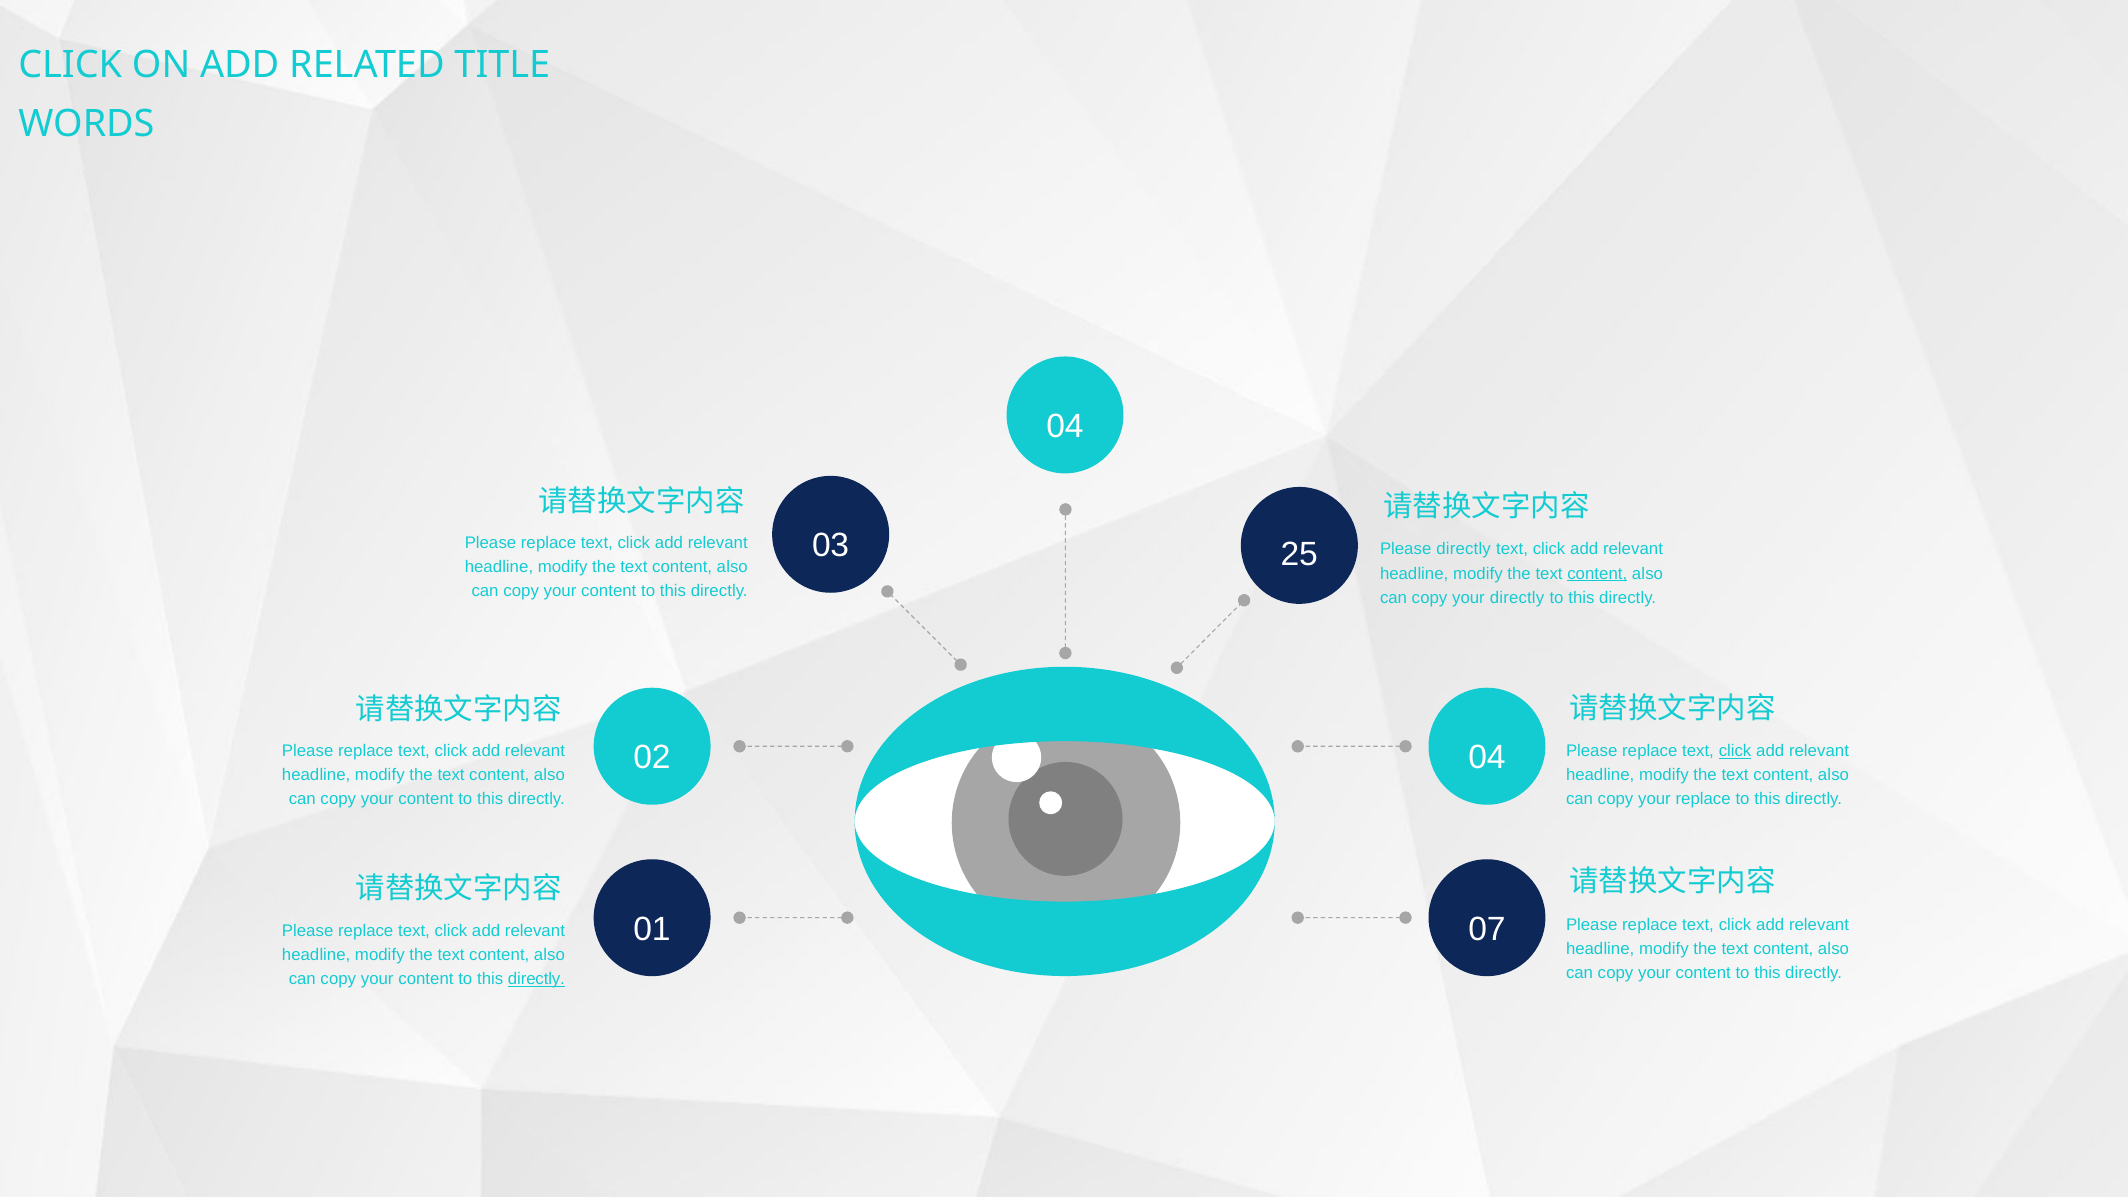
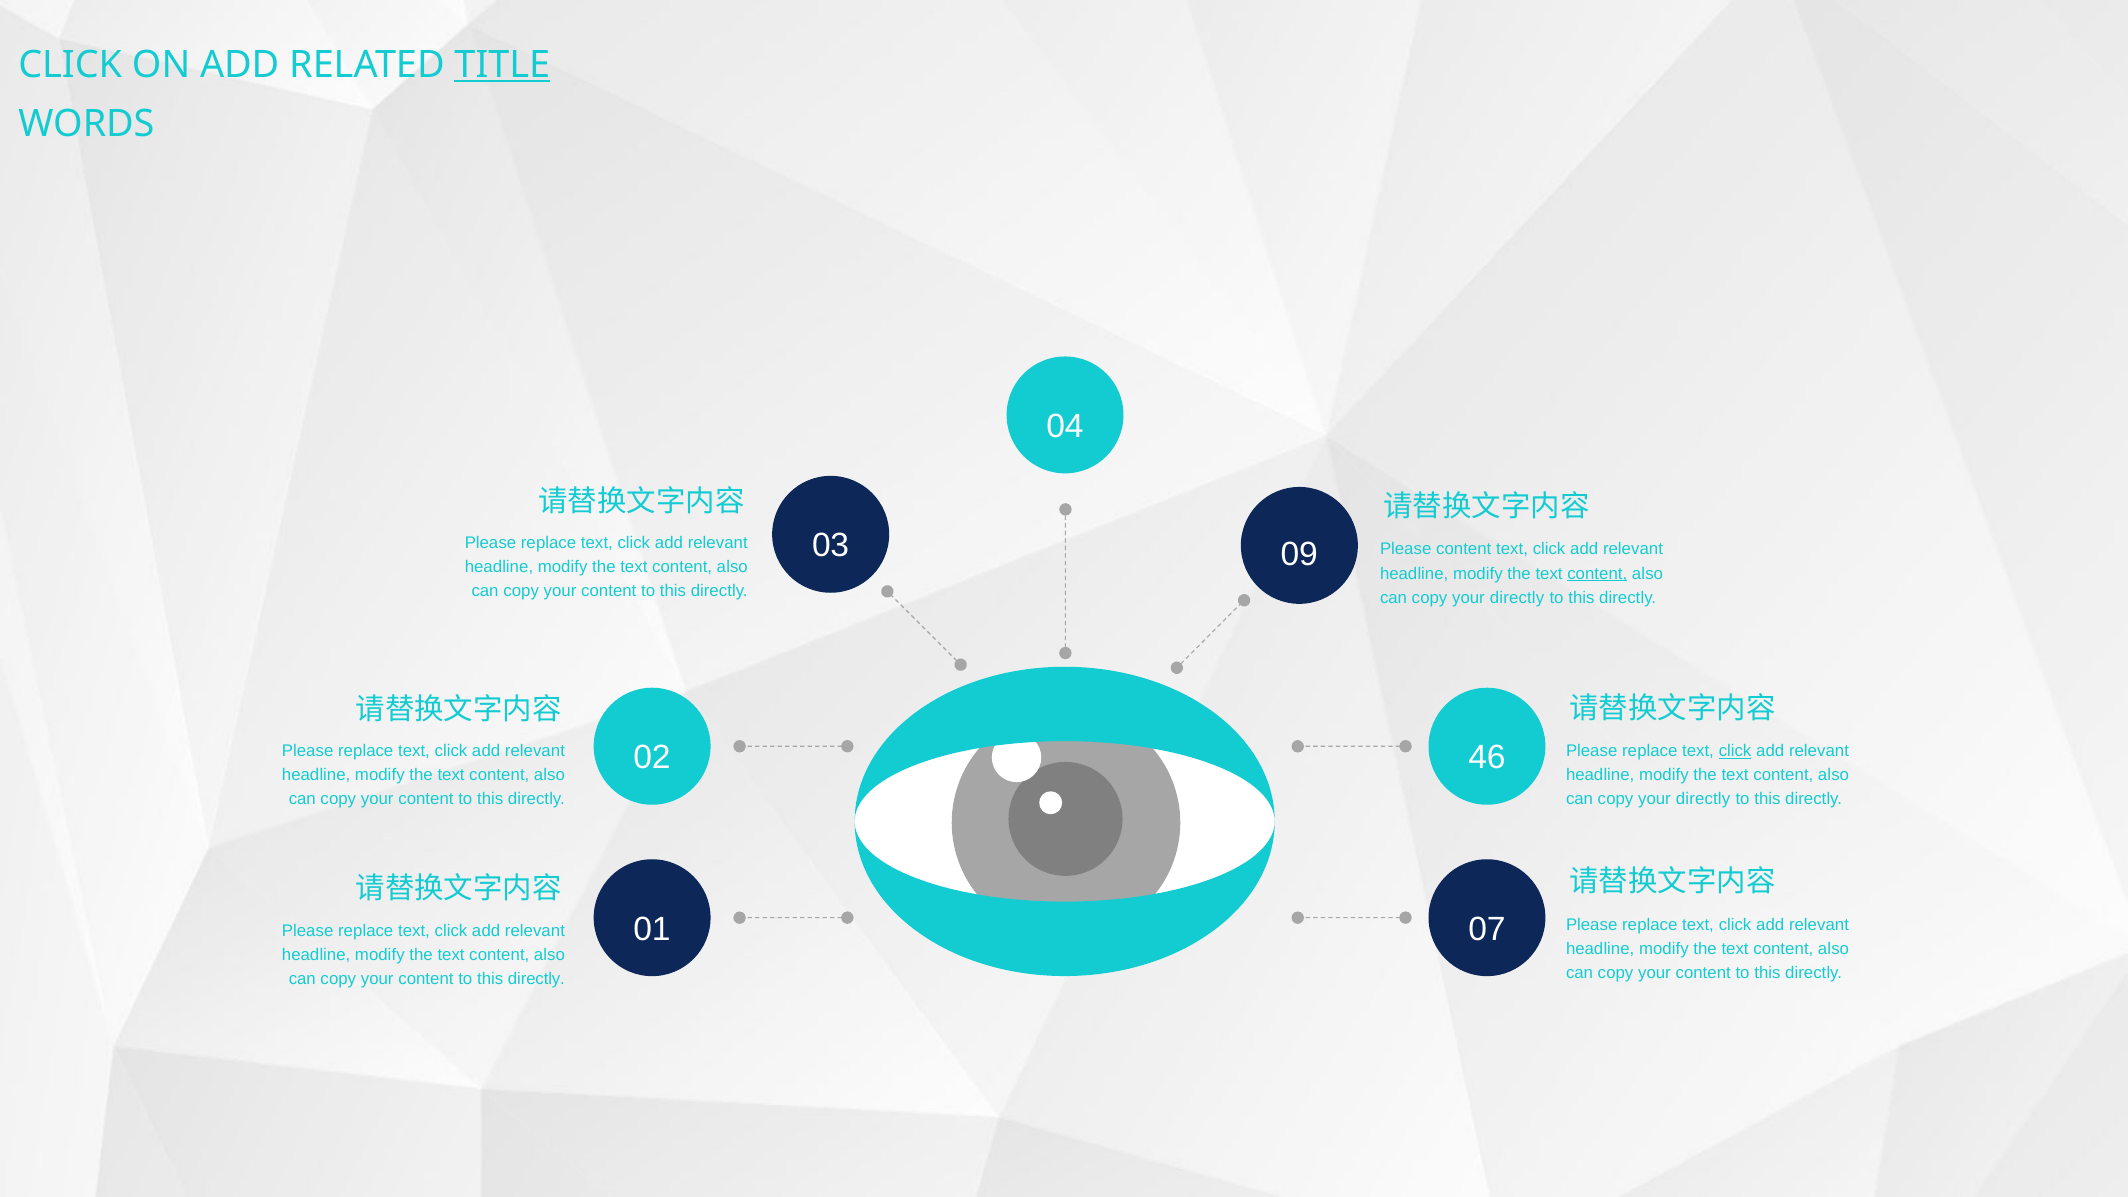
TITLE underline: none -> present
25: 25 -> 09
Please directly: directly -> content
02 04: 04 -> 46
replace at (1703, 799): replace -> directly
directly at (536, 979) underline: present -> none
